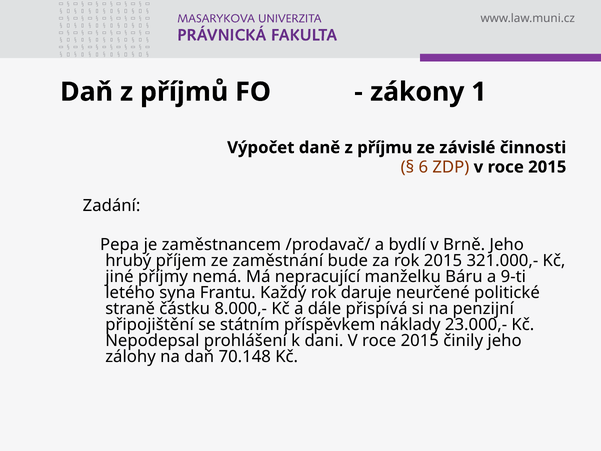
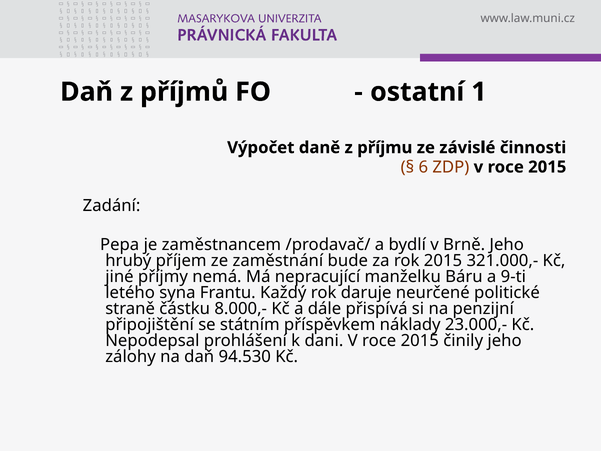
zákony: zákony -> ostatní
70.148: 70.148 -> 94.530
